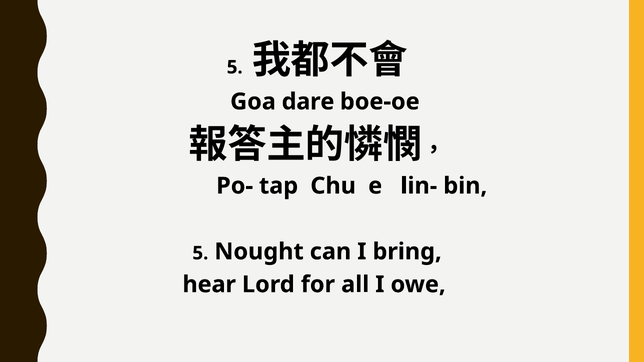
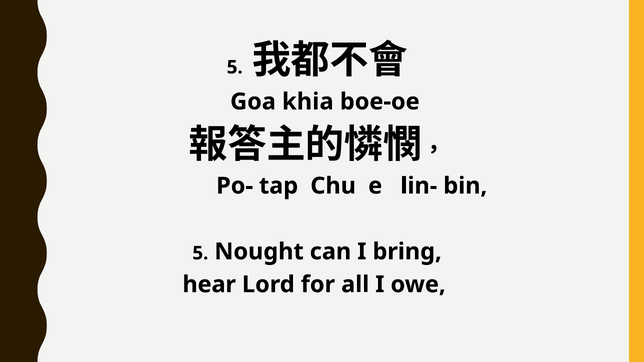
dare: dare -> khia
